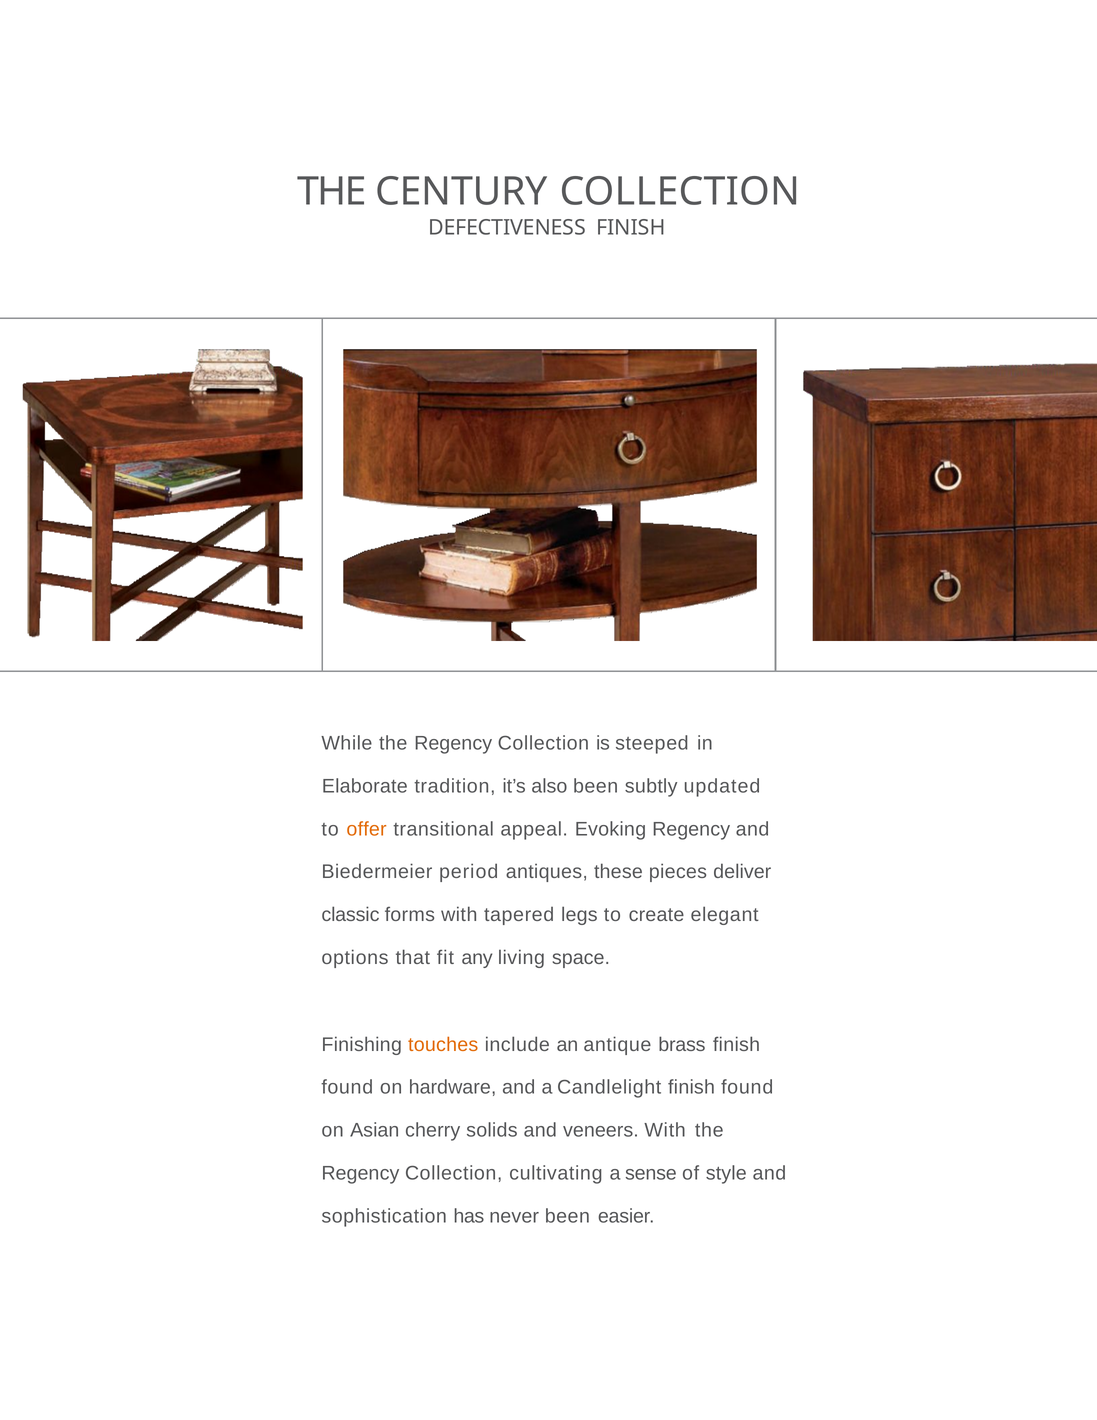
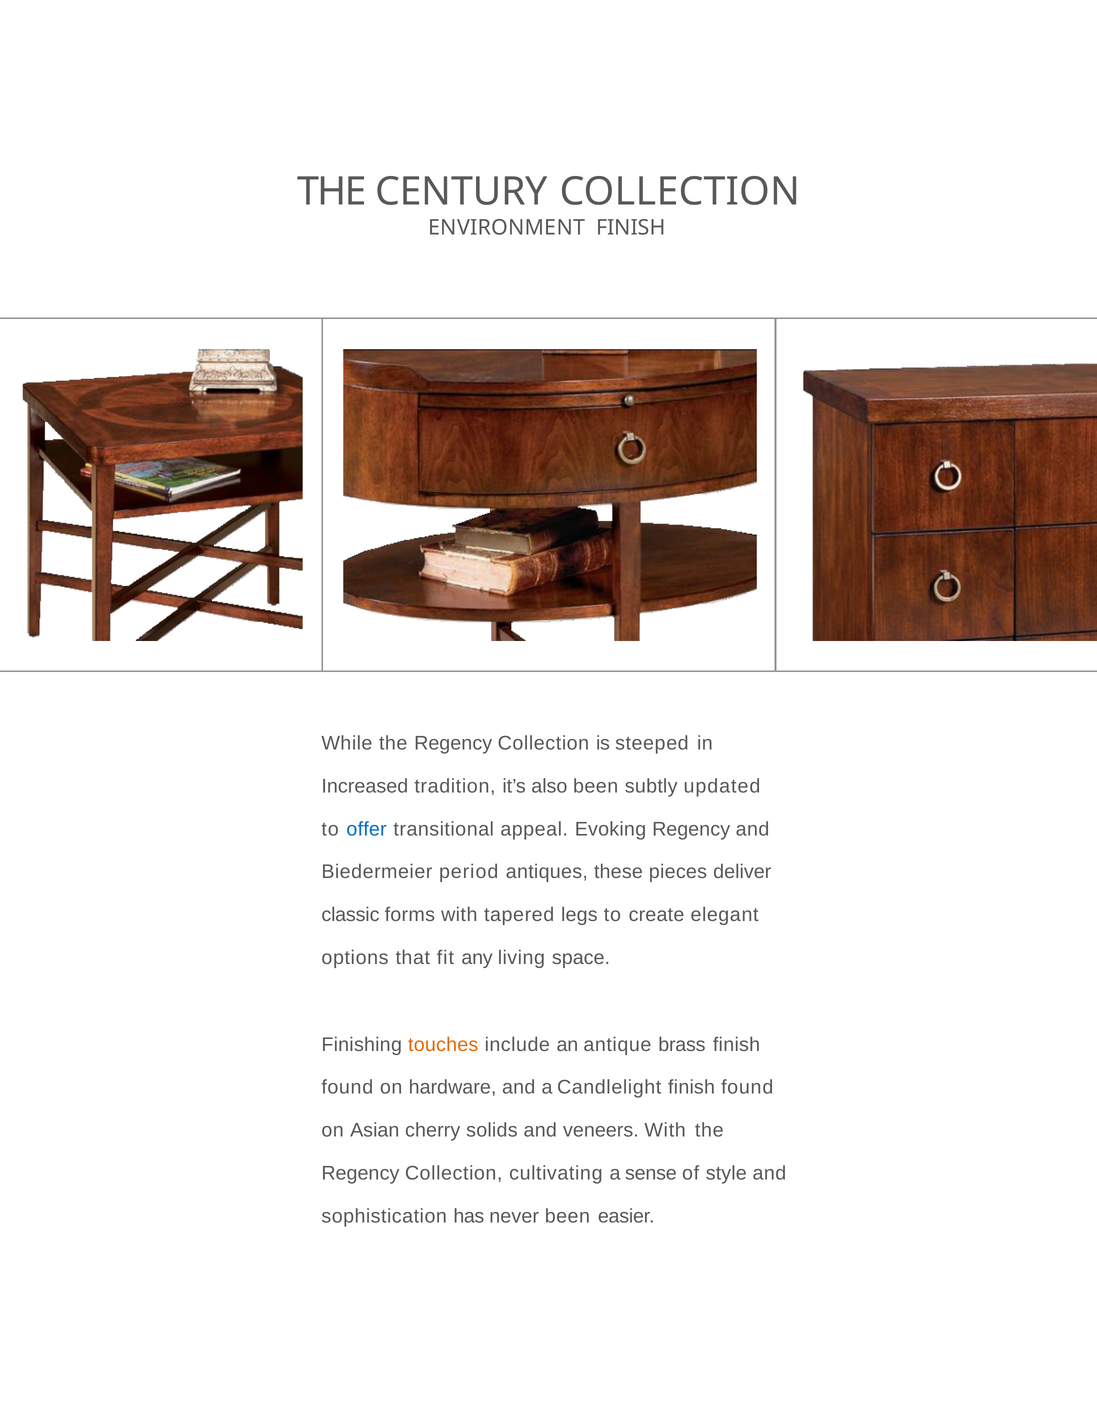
DEFECTIVENESS: DEFECTIVENESS -> ENVIRONMENT
Elaborate: Elaborate -> Increased
offer colour: orange -> blue
